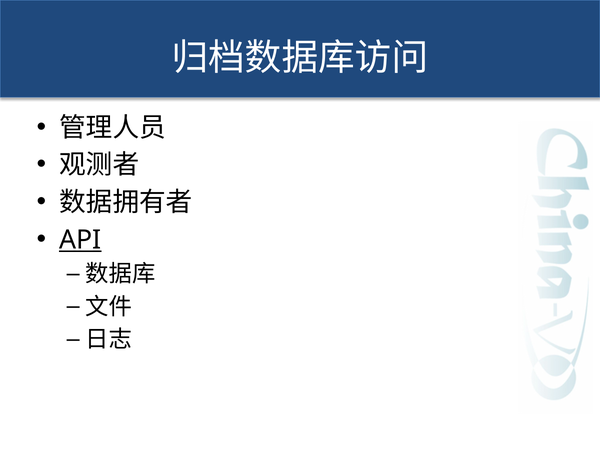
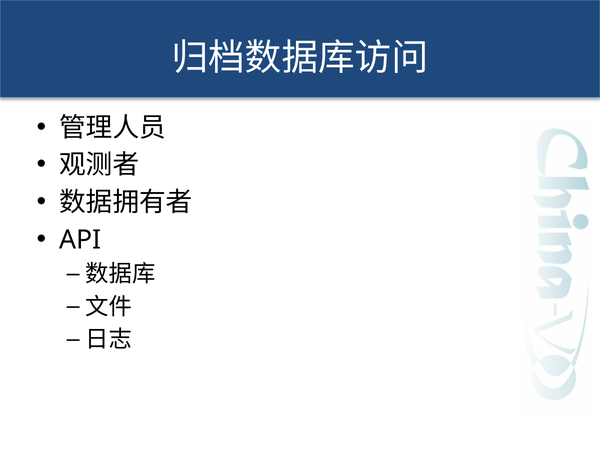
API underline: present -> none
